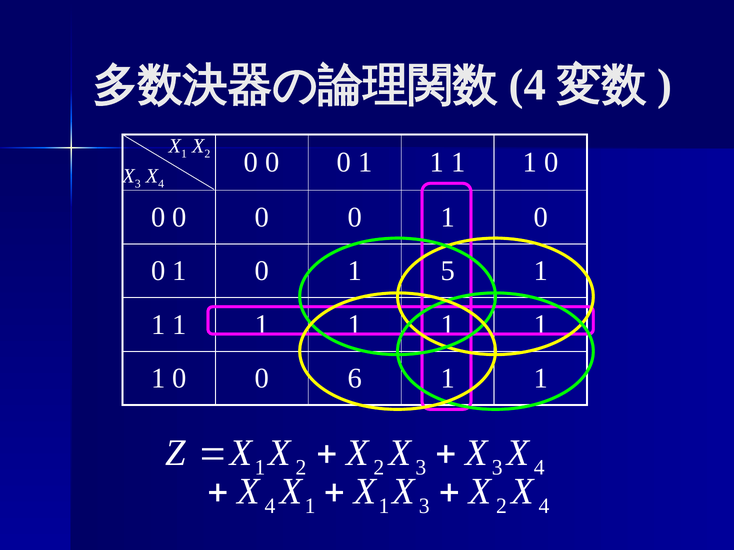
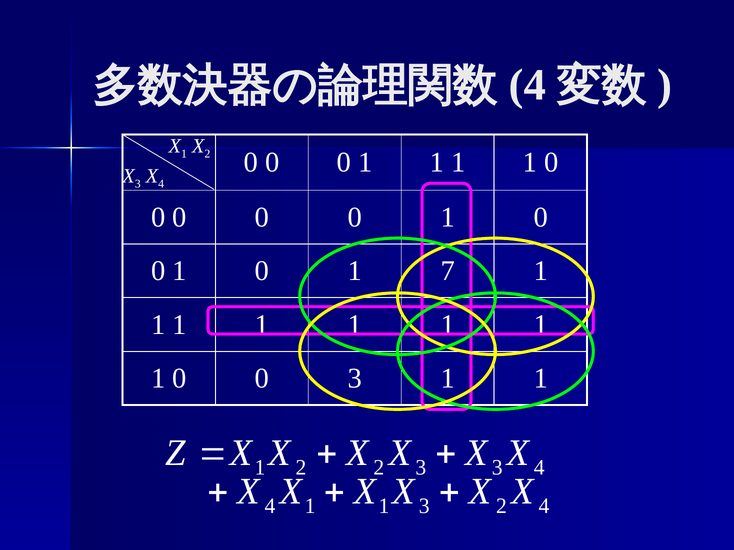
5: 5 -> 7
0 6: 6 -> 3
